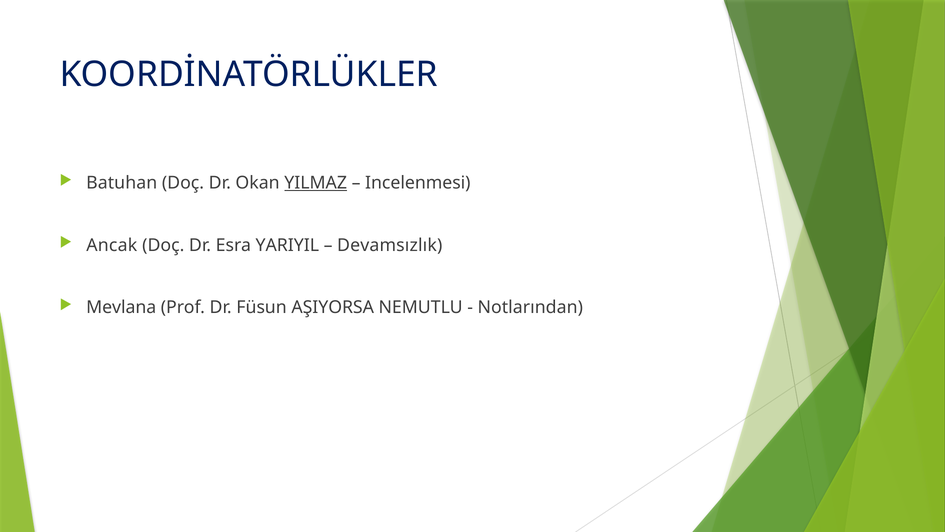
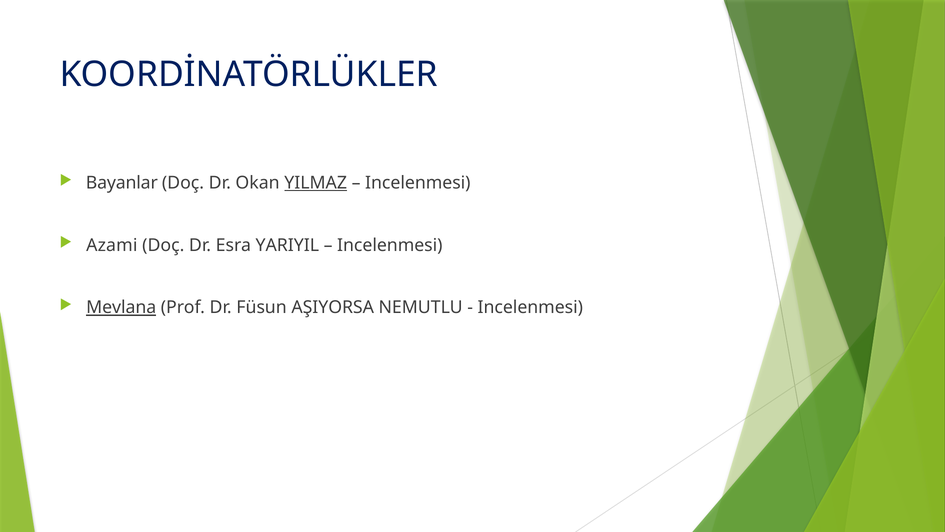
Batuhan: Batuhan -> Bayanlar
Ancak: Ancak -> Azami
Devamsızlık at (390, 245): Devamsızlık -> Incelenmesi
Mevlana underline: none -> present
Notlarından at (530, 307): Notlarından -> Incelenmesi
